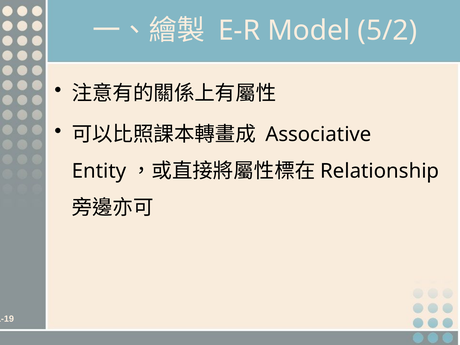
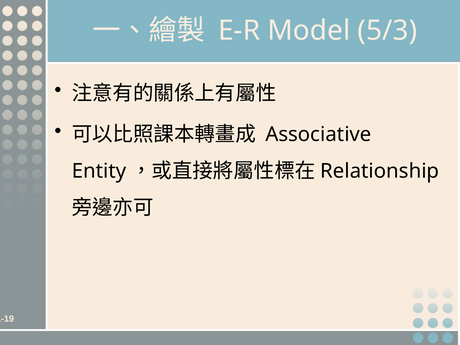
5/2: 5/2 -> 5/3
